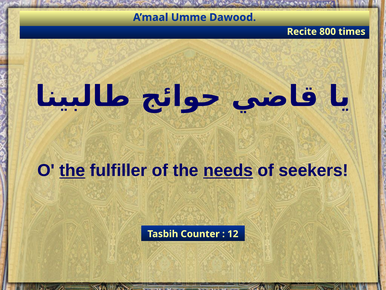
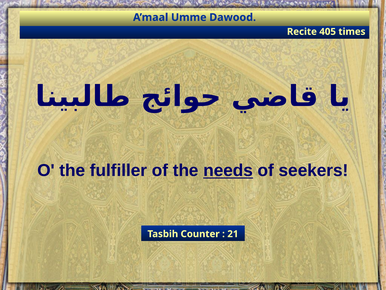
800: 800 -> 405
the at (72, 170) underline: present -> none
12: 12 -> 21
